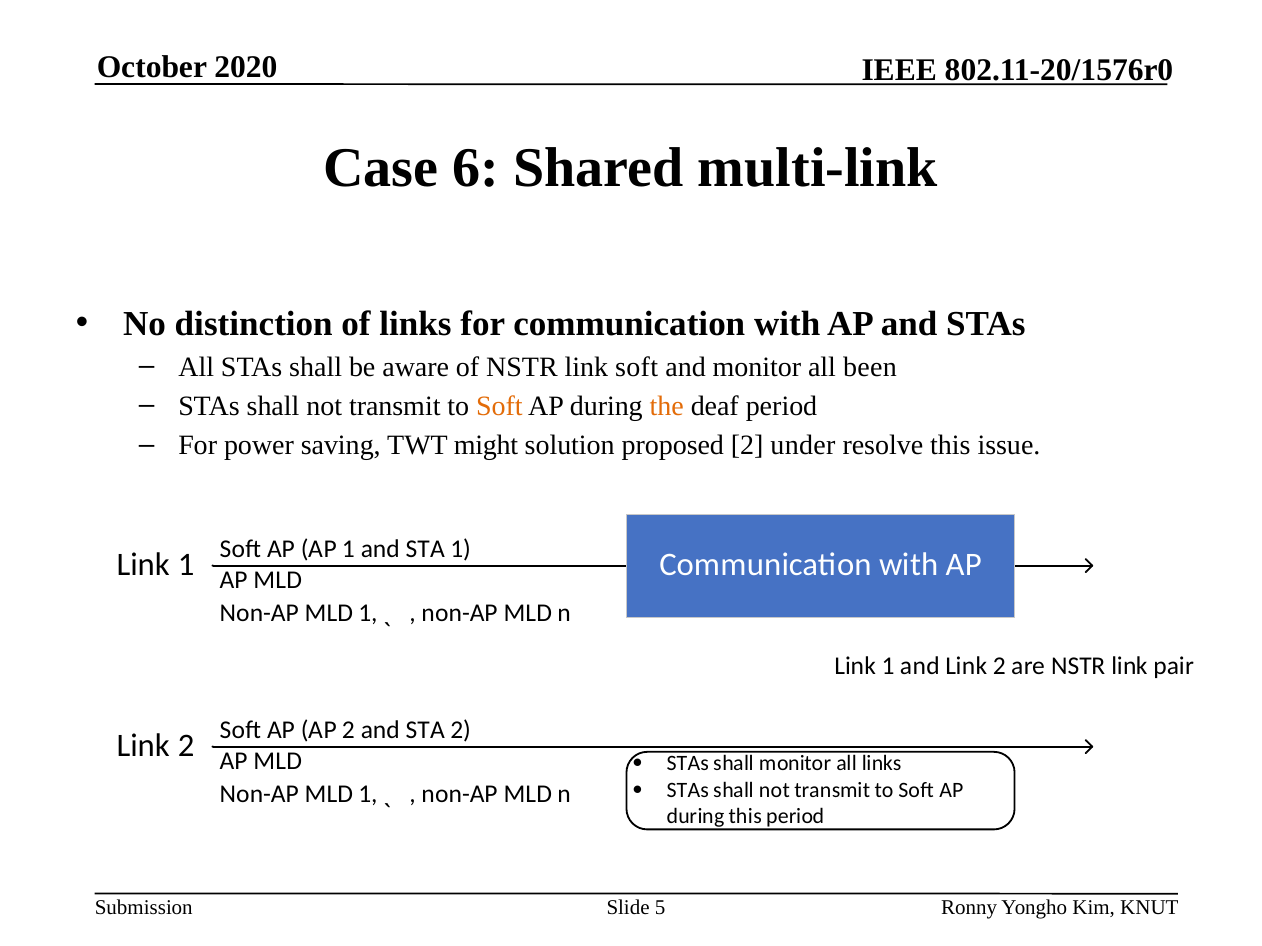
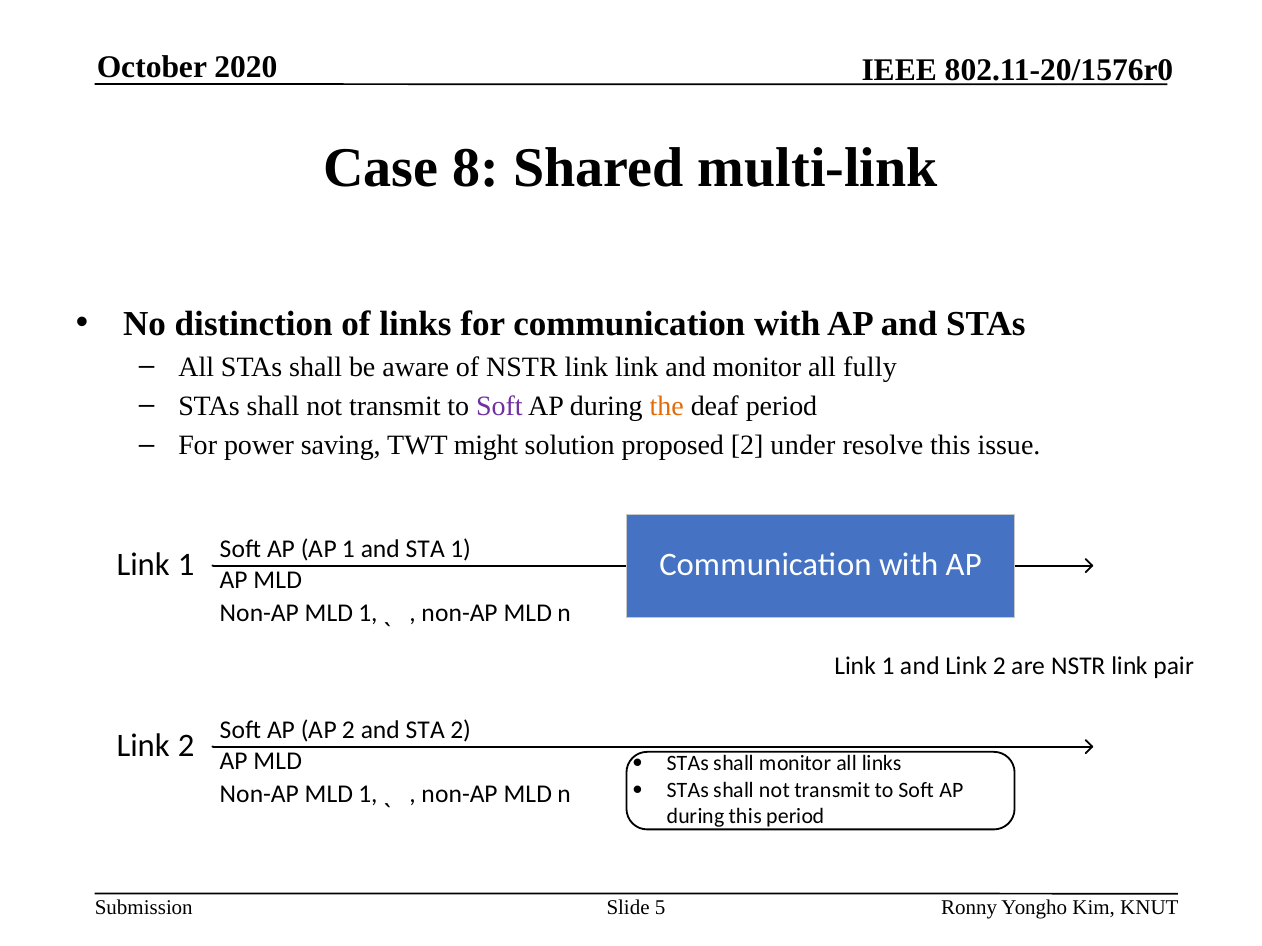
6: 6 -> 8
link soft: soft -> link
been: been -> fully
Soft at (499, 406) colour: orange -> purple
